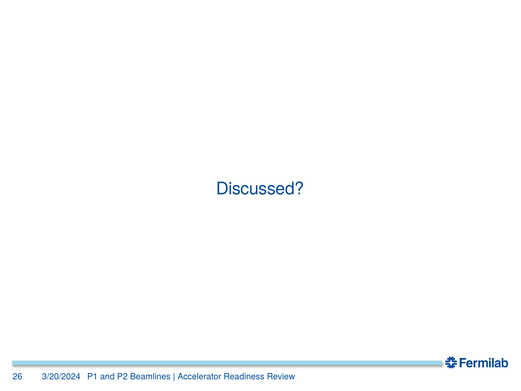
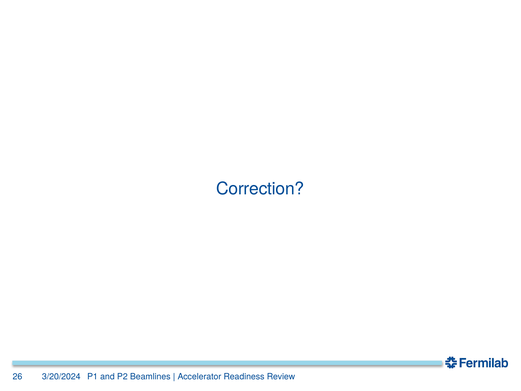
Discussed: Discussed -> Correction
